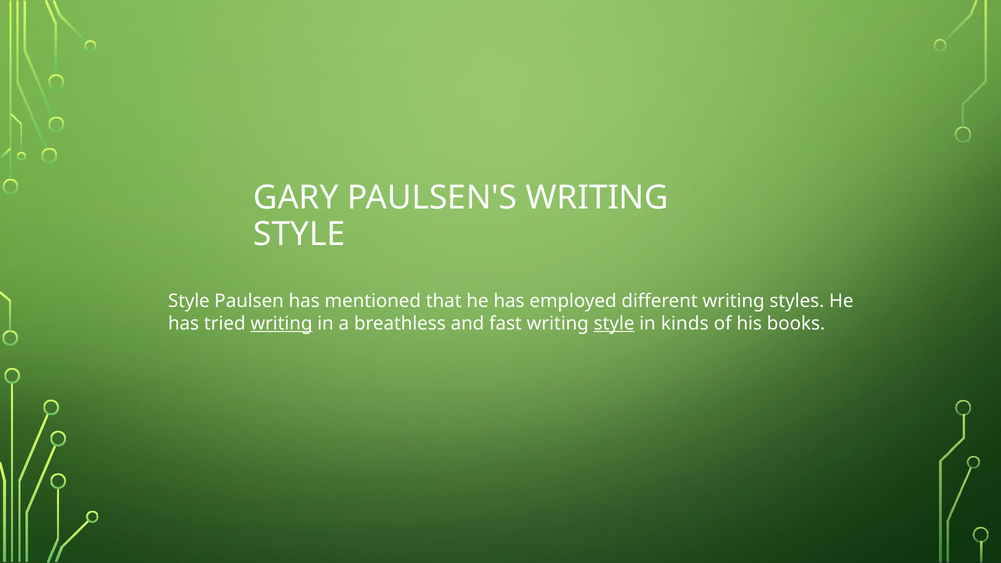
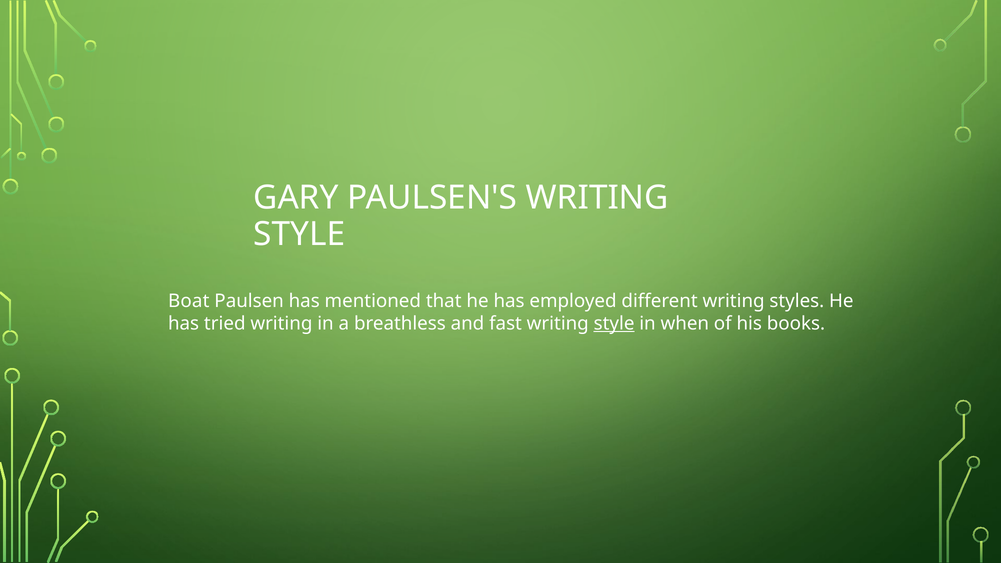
Style at (189, 301): Style -> Boat
writing at (281, 323) underline: present -> none
kinds: kinds -> when
